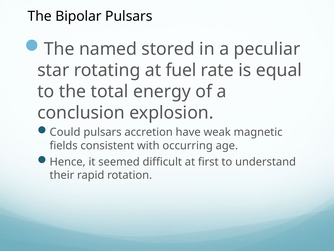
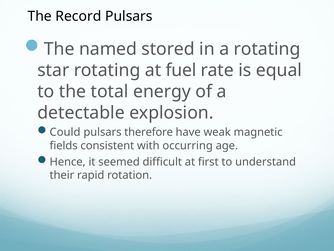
Bipolar: Bipolar -> Record
a peculiar: peculiar -> rotating
conclusion: conclusion -> detectable
accretion: accretion -> therefore
